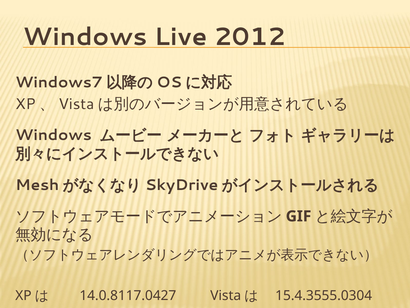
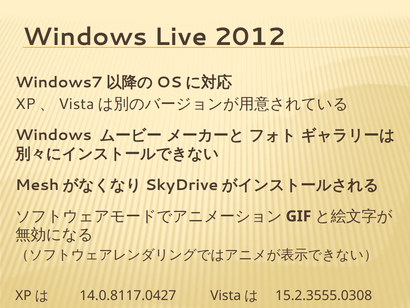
15.4.3555.0304: 15.4.3555.0304 -> 15.2.3555.0308
